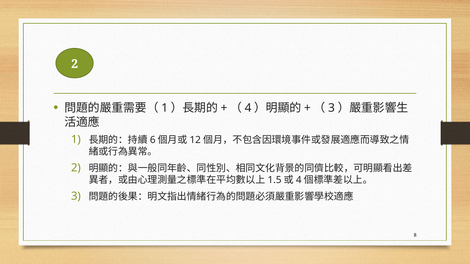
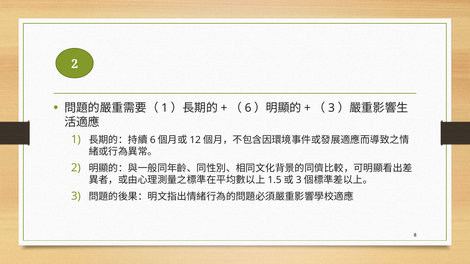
4 at (248, 108): 4 -> 6
4 at (299, 180): 4 -> 3
